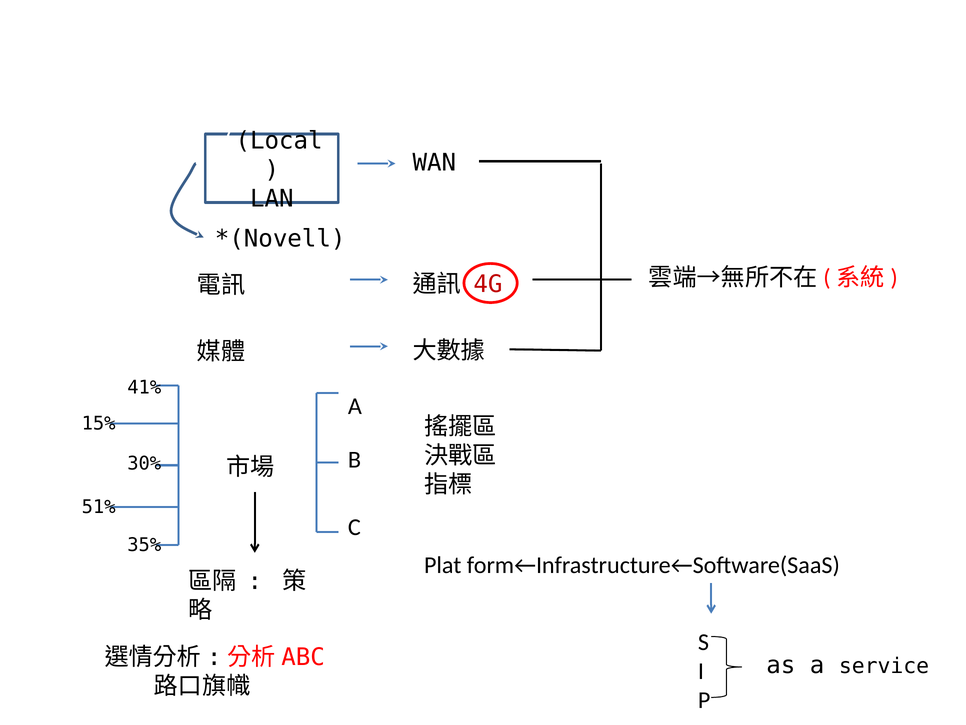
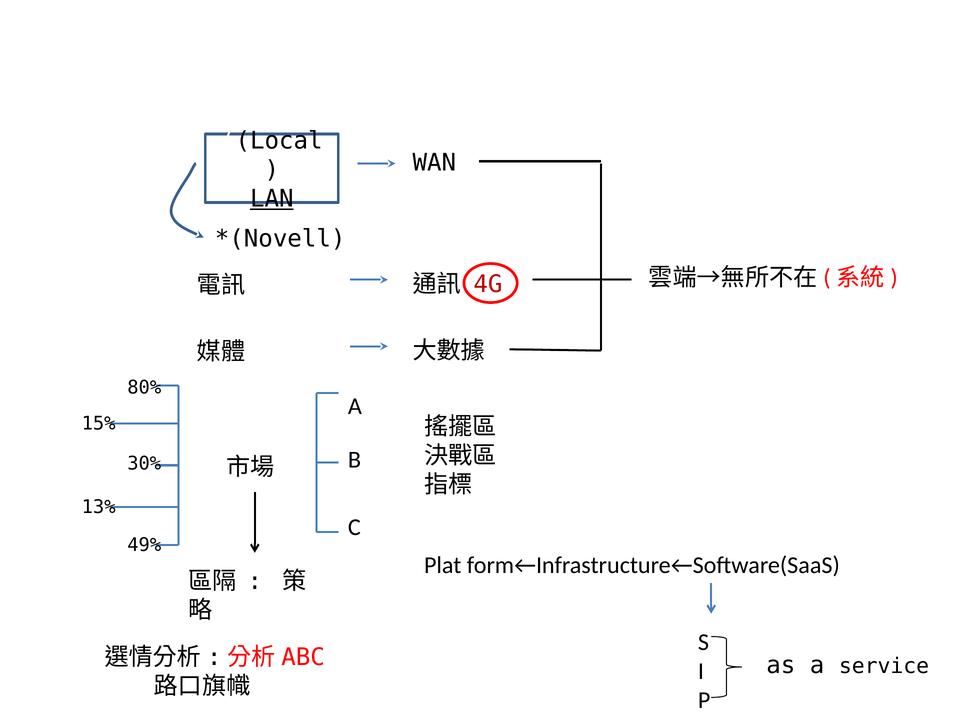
LAN underline: none -> present
41%: 41% -> 80%
51%: 51% -> 13%
35%: 35% -> 49%
